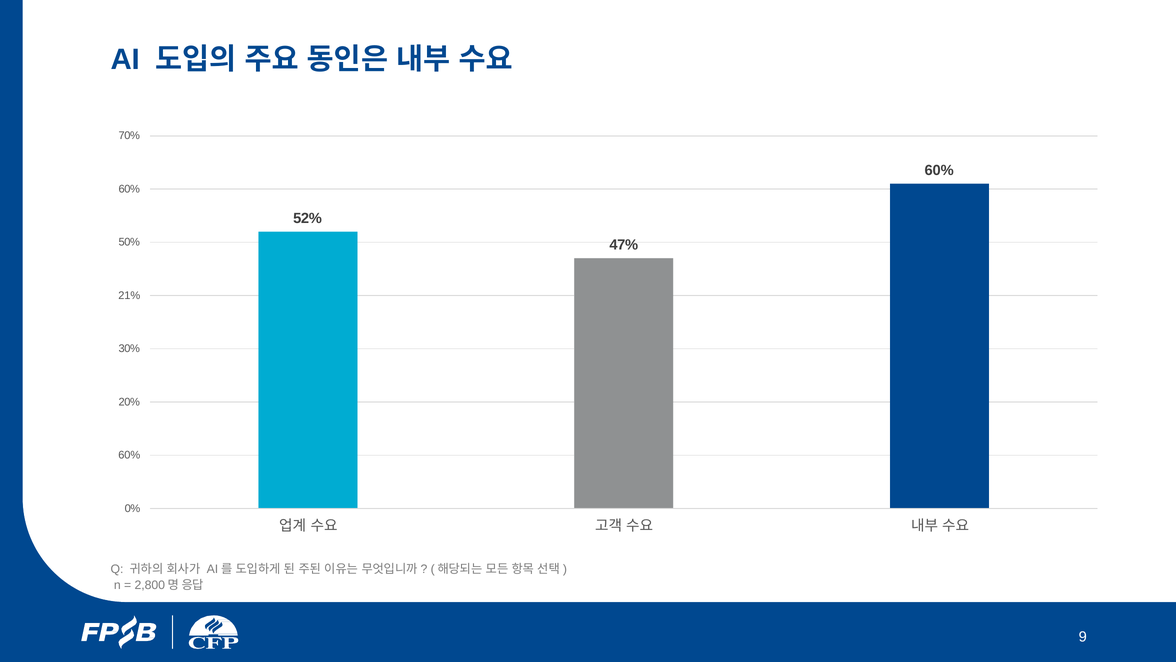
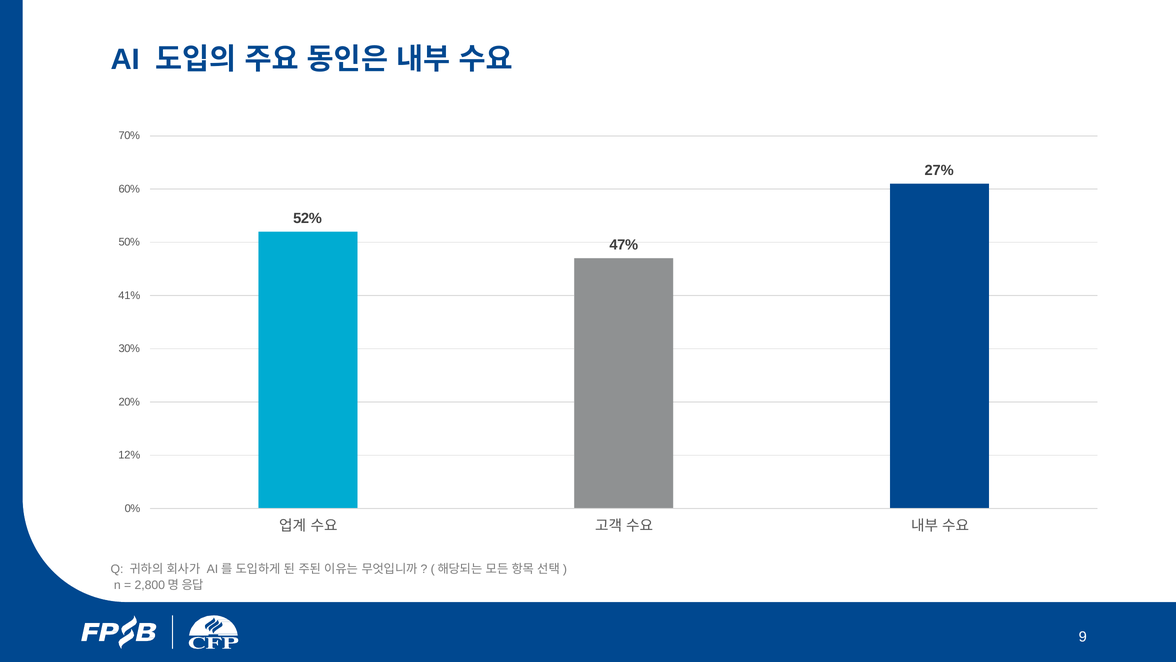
60% at (939, 170): 60% -> 27%
21%: 21% -> 41%
60% at (129, 455): 60% -> 12%
